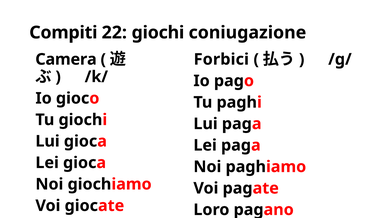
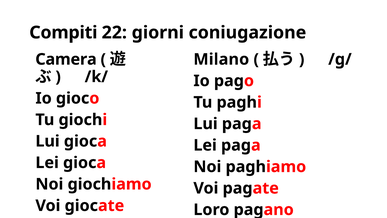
22 giochi: giochi -> giorni
Forbici: Forbici -> Milano
